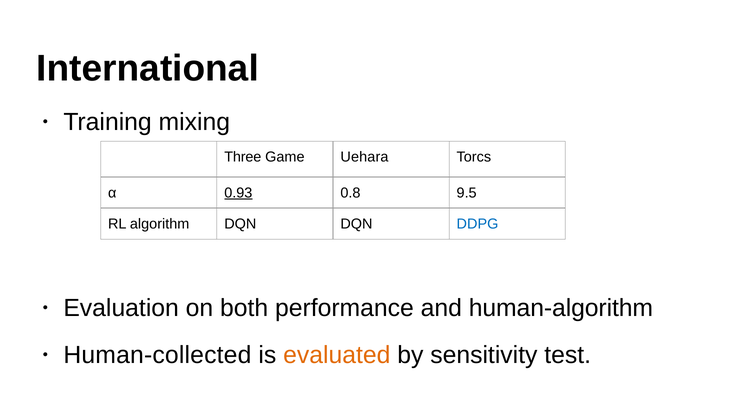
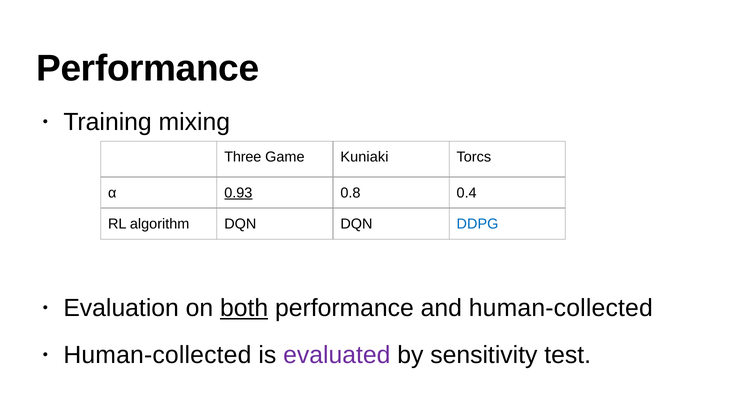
International at (148, 68): International -> Performance
Uehara: Uehara -> Kuniaki
9.5: 9.5 -> 0.4
both underline: none -> present
and human-algorithm: human-algorithm -> human-collected
evaluated colour: orange -> purple
